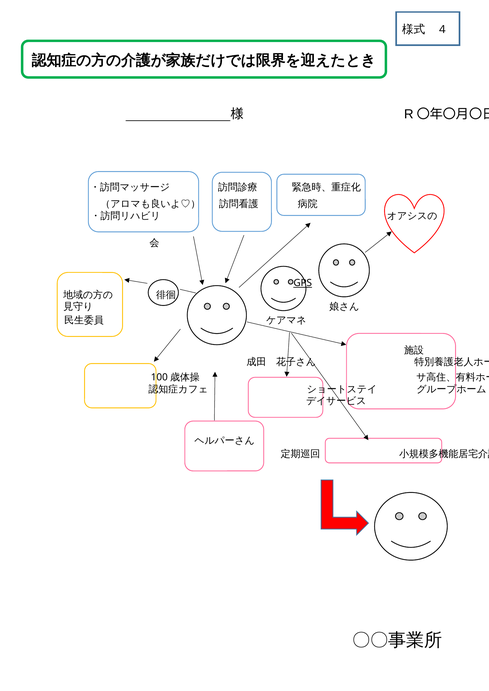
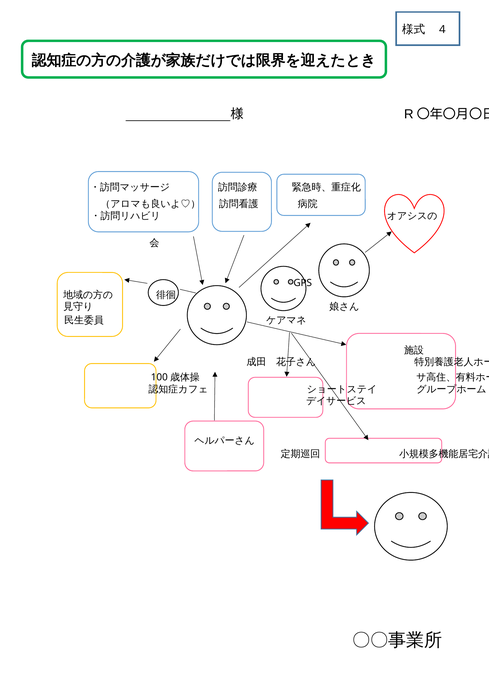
GPS underline: present -> none
